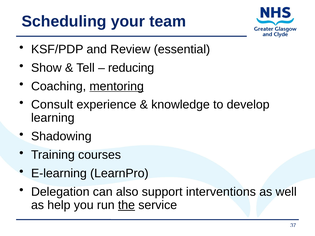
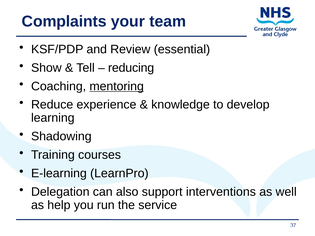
Scheduling: Scheduling -> Complaints
Consult: Consult -> Reduce
the underline: present -> none
